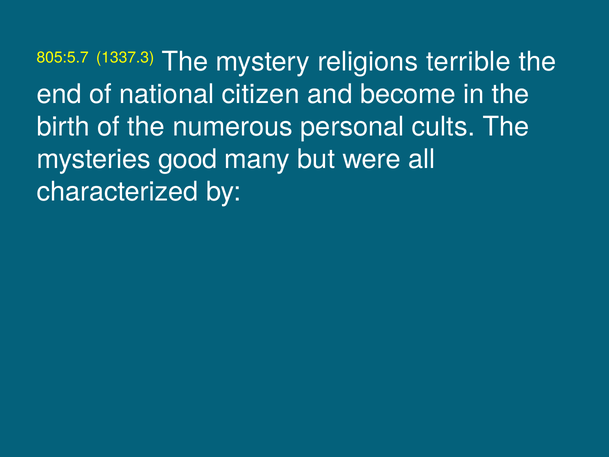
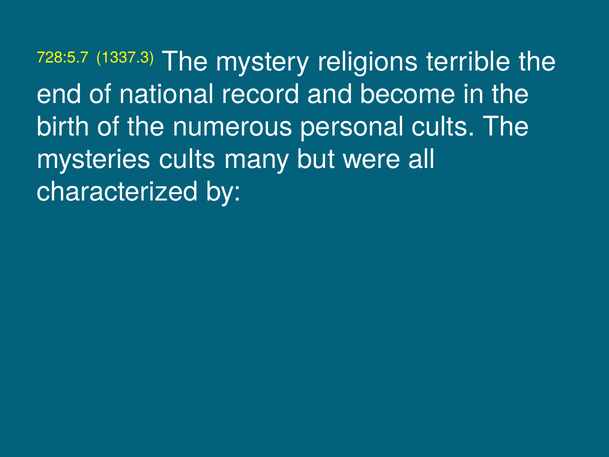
805:5.7: 805:5.7 -> 728:5.7
citizen: citizen -> record
mysteries good: good -> cults
